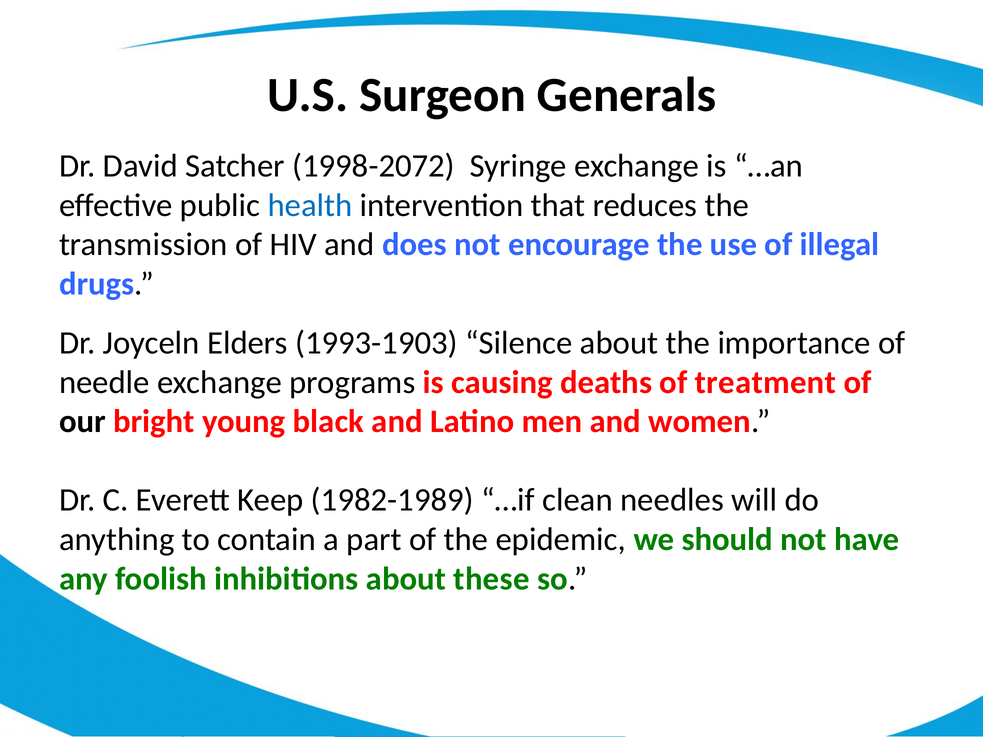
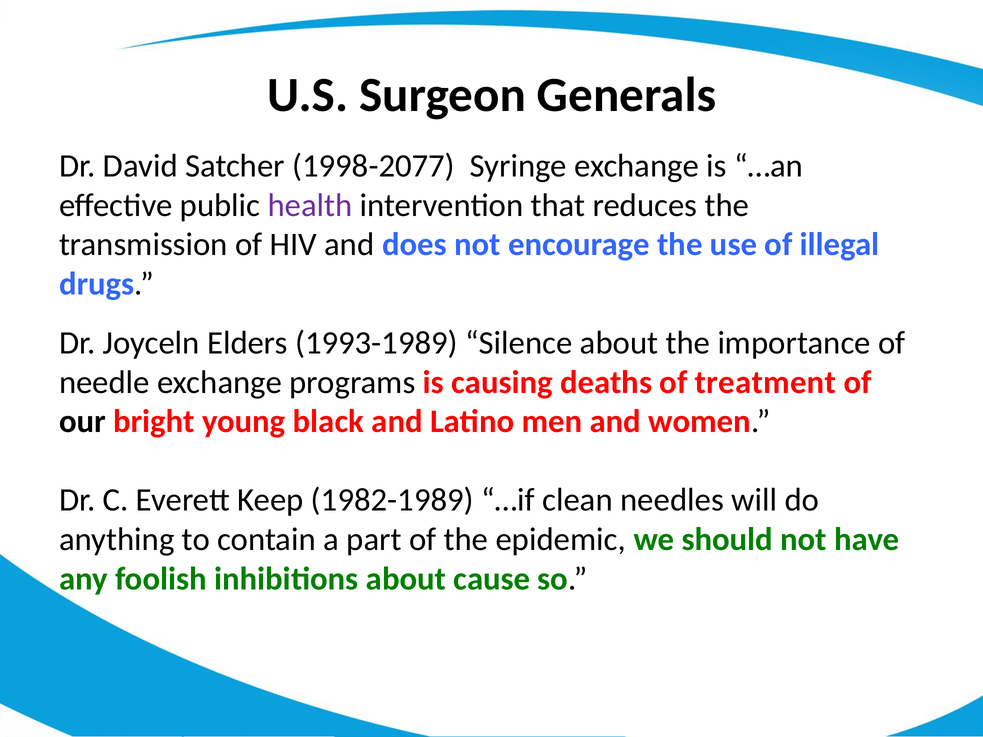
1998-2072: 1998-2072 -> 1998-2077
health colour: blue -> purple
1993-1903: 1993-1903 -> 1993-1989
these: these -> cause
